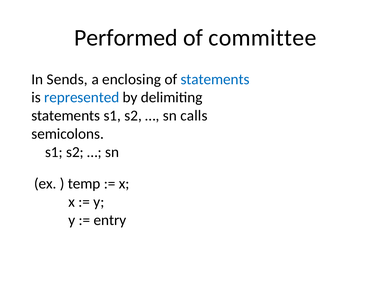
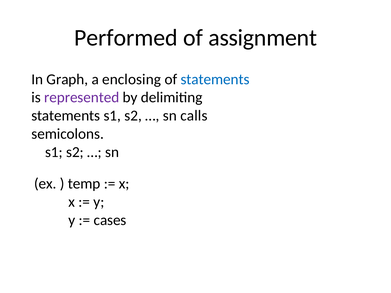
committee: committee -> assignment
Sends: Sends -> Graph
represented colour: blue -> purple
entry: entry -> cases
